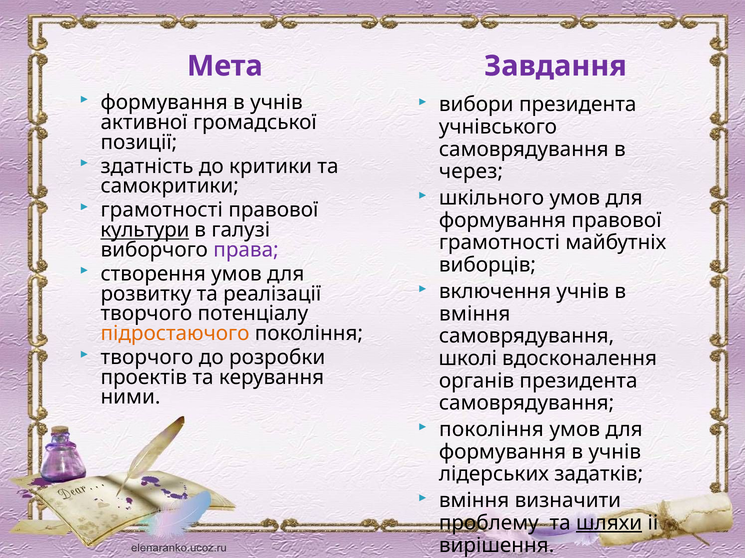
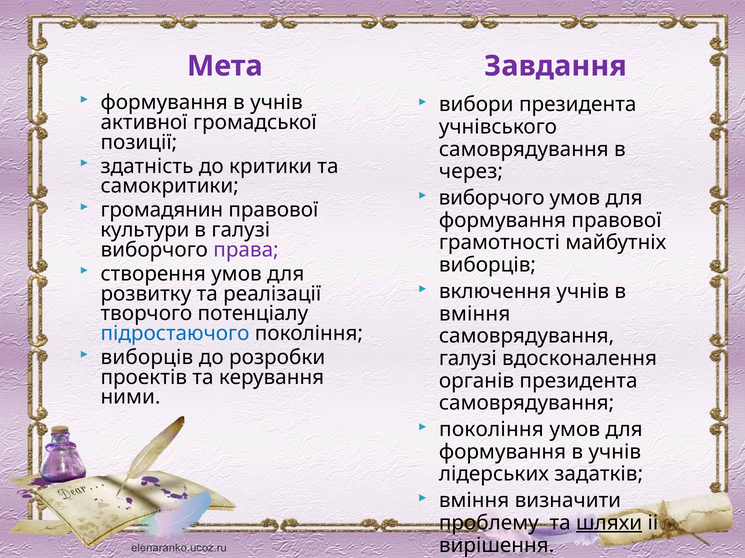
шкільного at (492, 198): шкільного -> виборчого
грамотності at (162, 210): грамотності -> громадянин
культури underline: present -> none
підростаючого colour: orange -> blue
творчого at (147, 358): творчого -> виборців
школі at (468, 359): школі -> галузі
